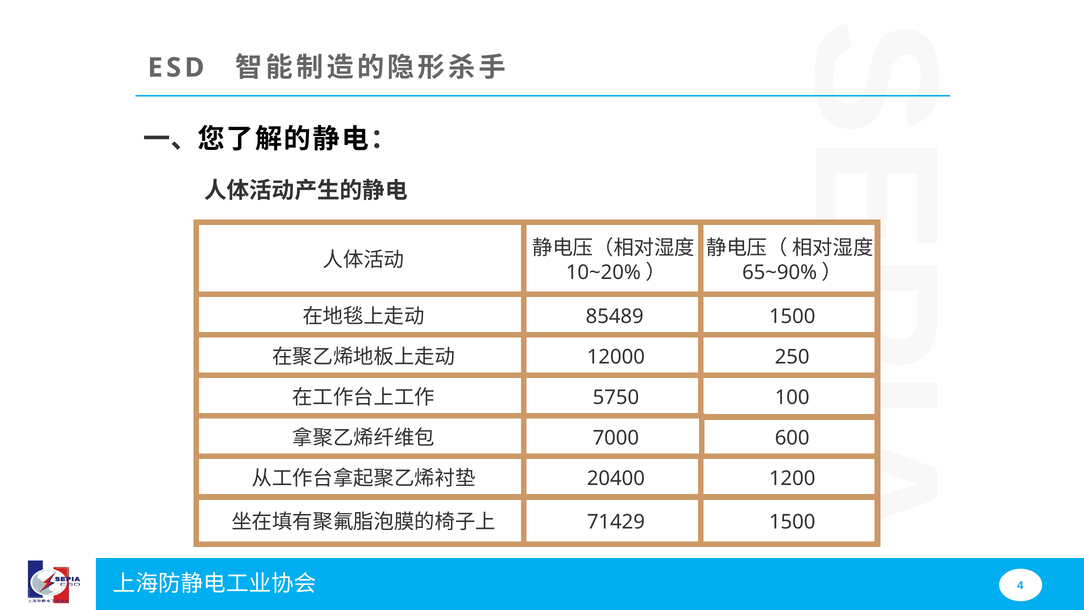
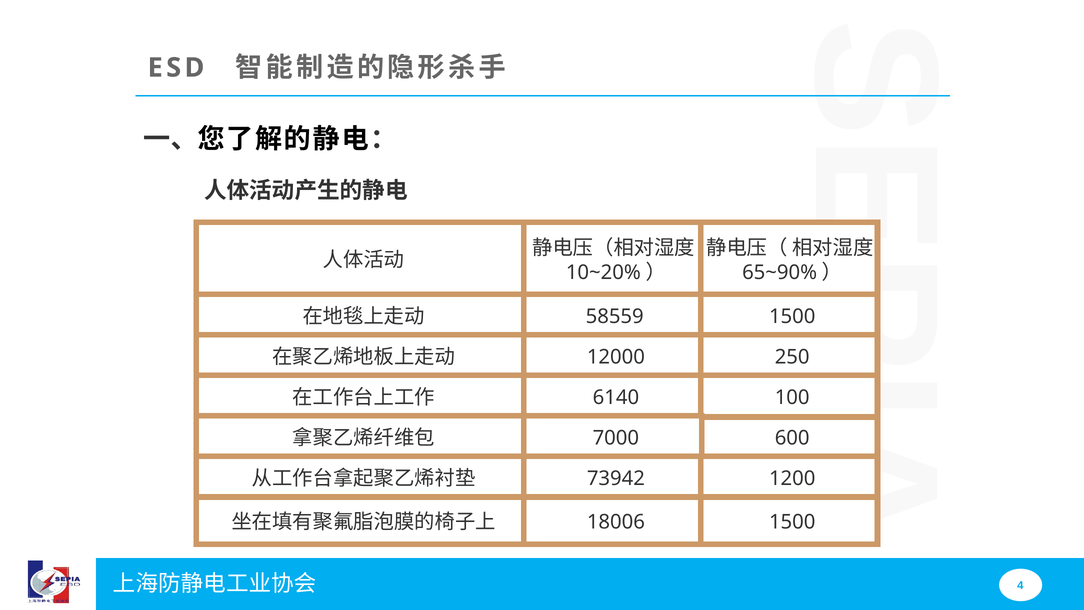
85489: 85489 -> 58559
5750: 5750 -> 6140
20400: 20400 -> 73942
71429: 71429 -> 18006
